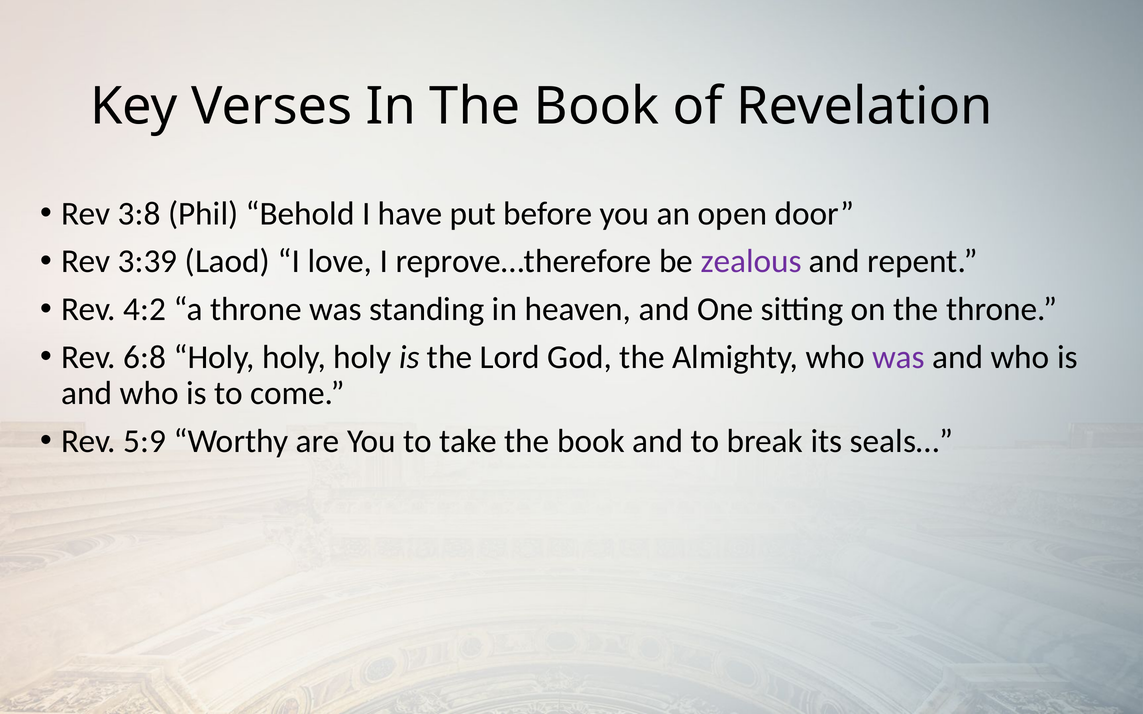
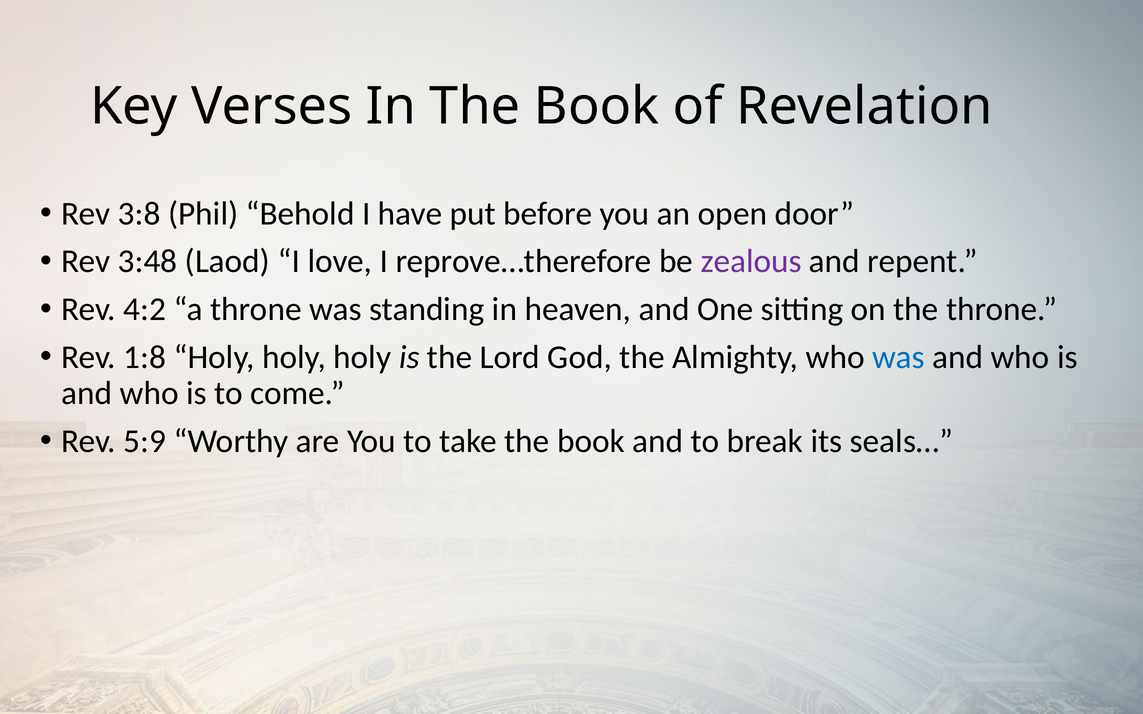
3:39: 3:39 -> 3:48
6:8: 6:8 -> 1:8
was at (898, 357) colour: purple -> blue
